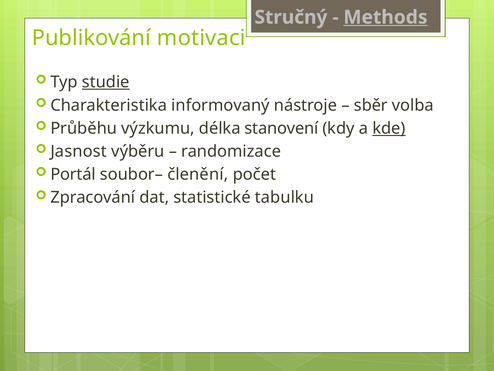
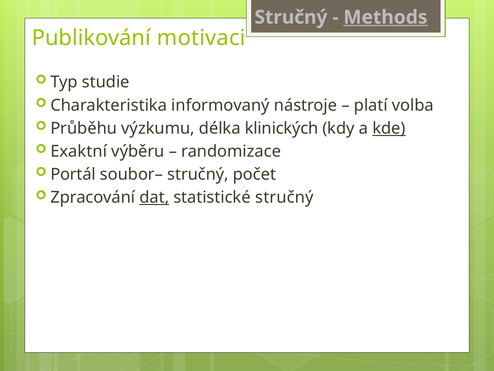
studie underline: present -> none
sběr: sběr -> platí
stanovení: stanovení -> klinických
Jasnost: Jasnost -> Exaktní
soubor– členění: členění -> stručný
dat underline: none -> present
statistické tabulku: tabulku -> stručný
